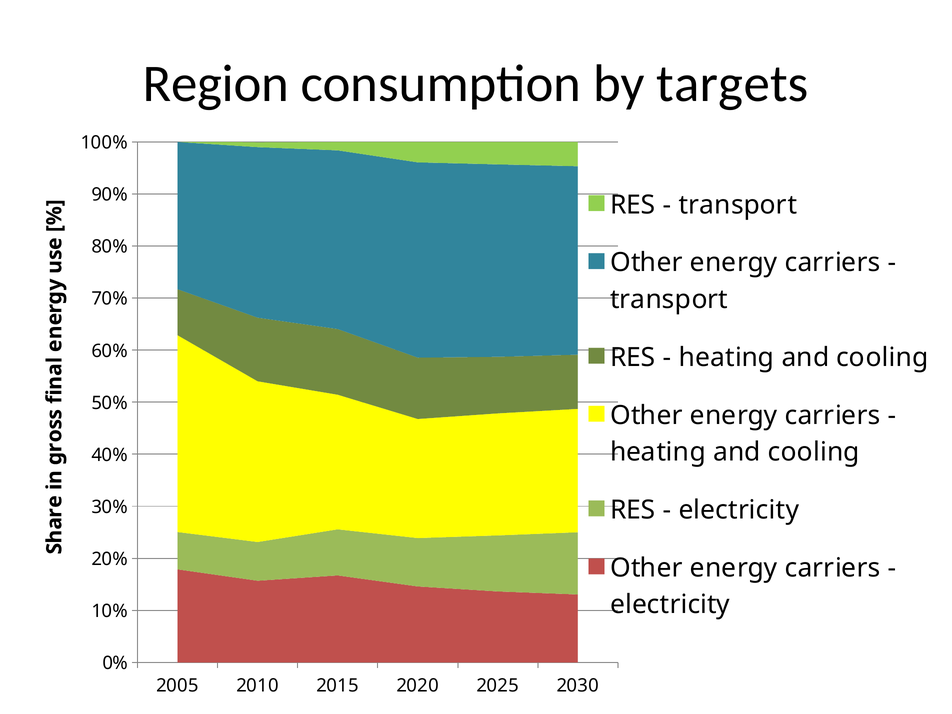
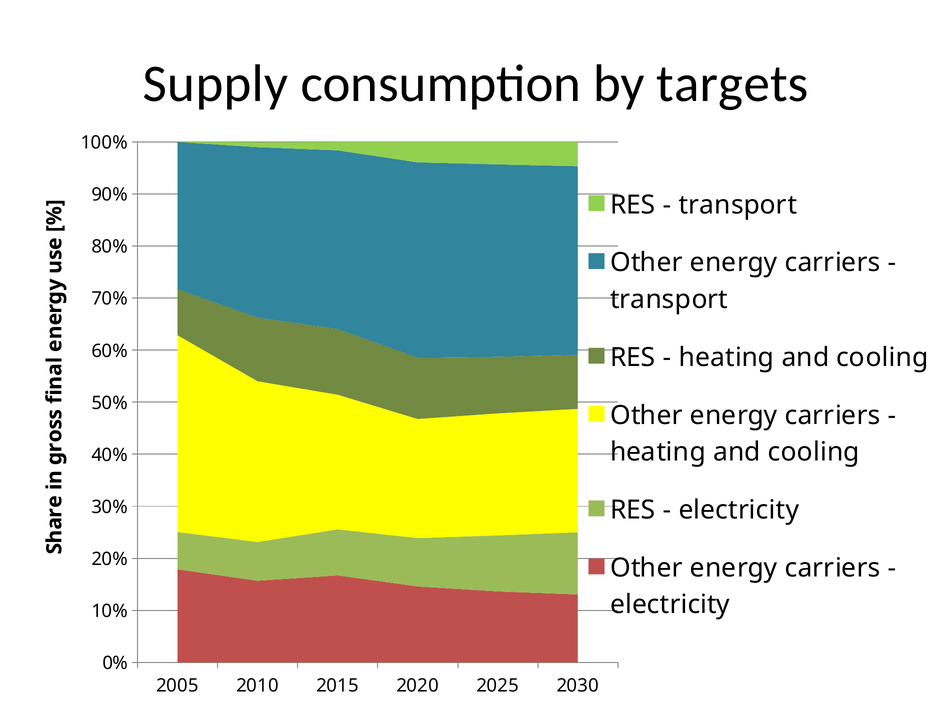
Region: Region -> Supply
